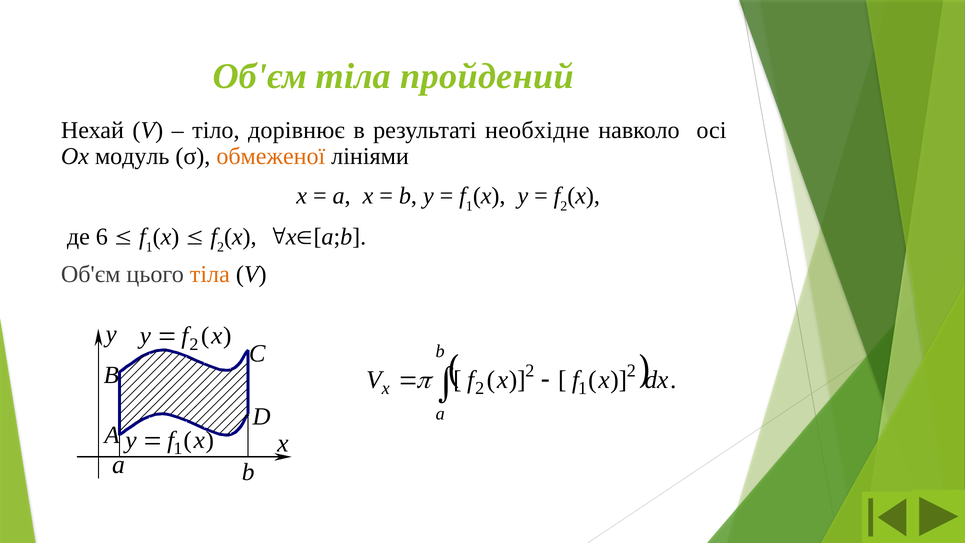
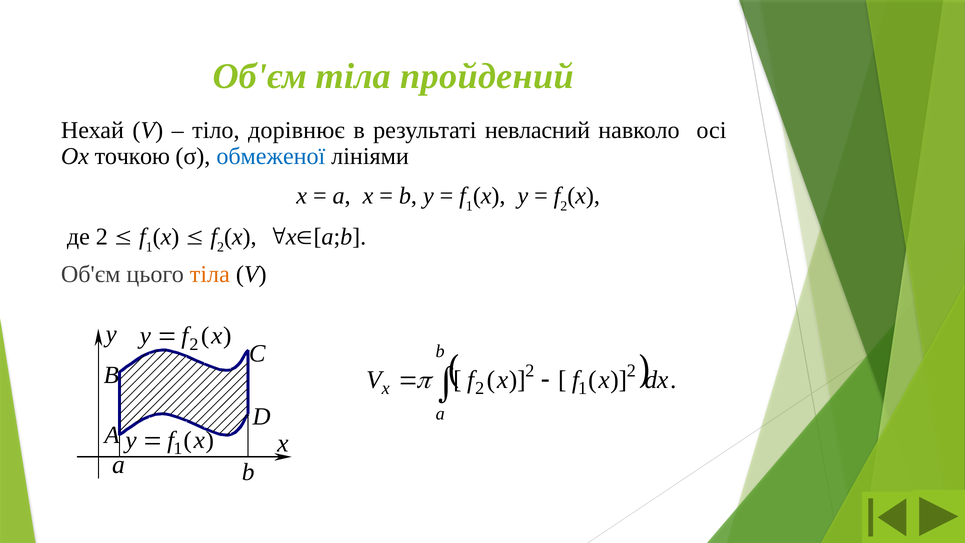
необхідне: необхідне -> невласний
модуль: модуль -> точкою
обмеженої colour: orange -> blue
де 6: 6 -> 2
